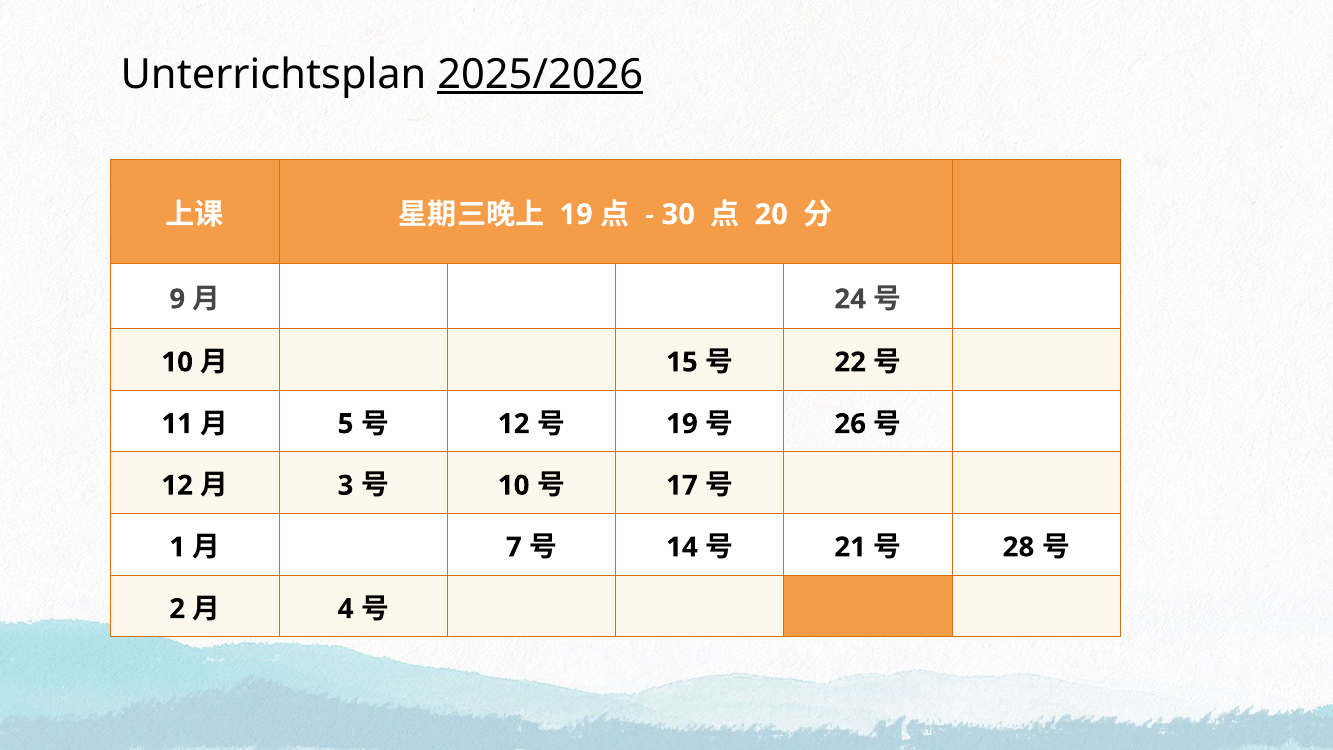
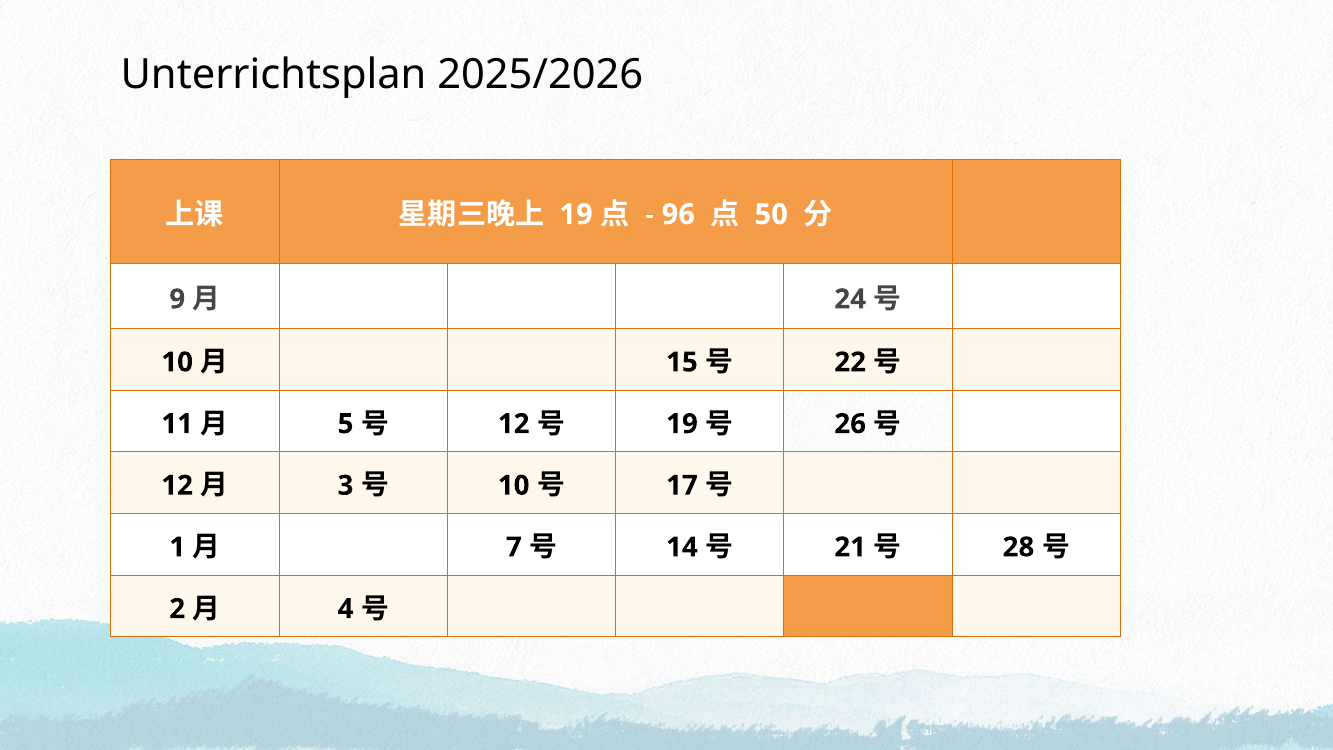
2025/2026 underline: present -> none
30: 30 -> 96
20: 20 -> 50
